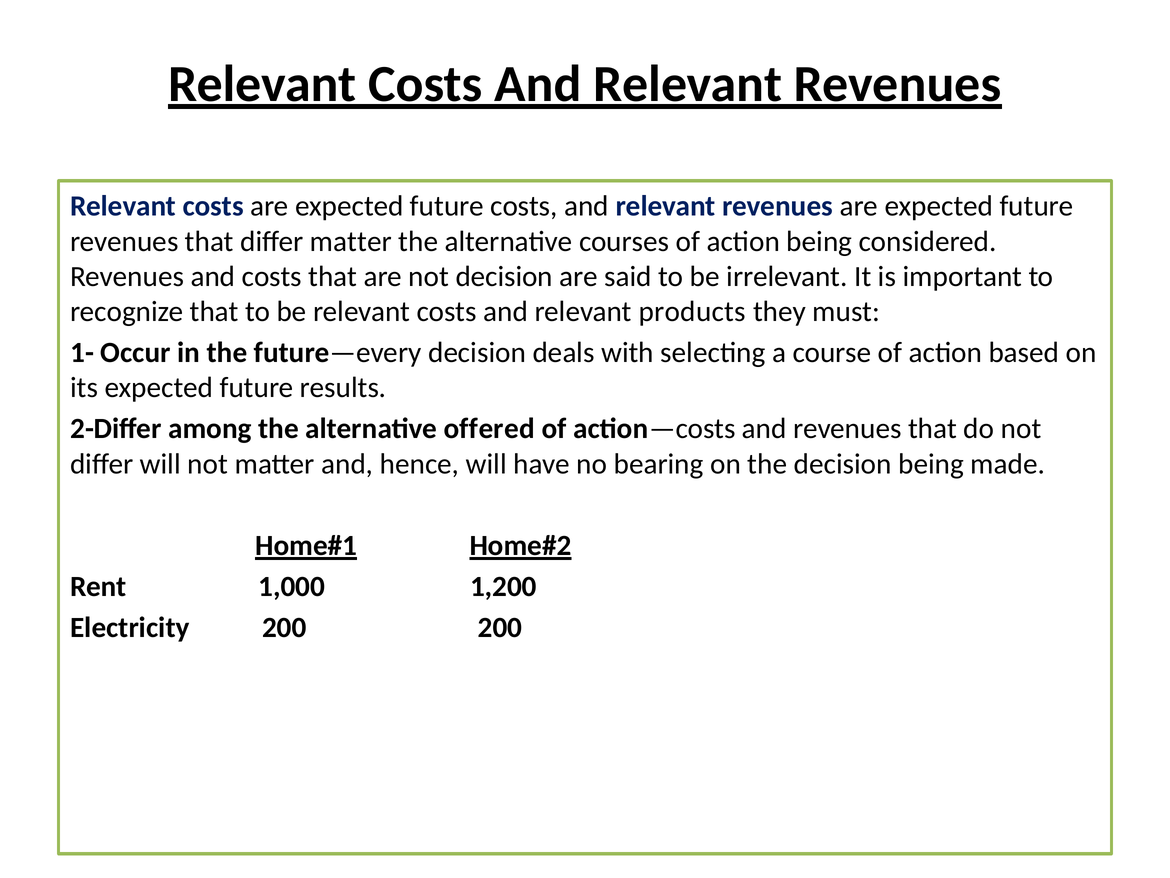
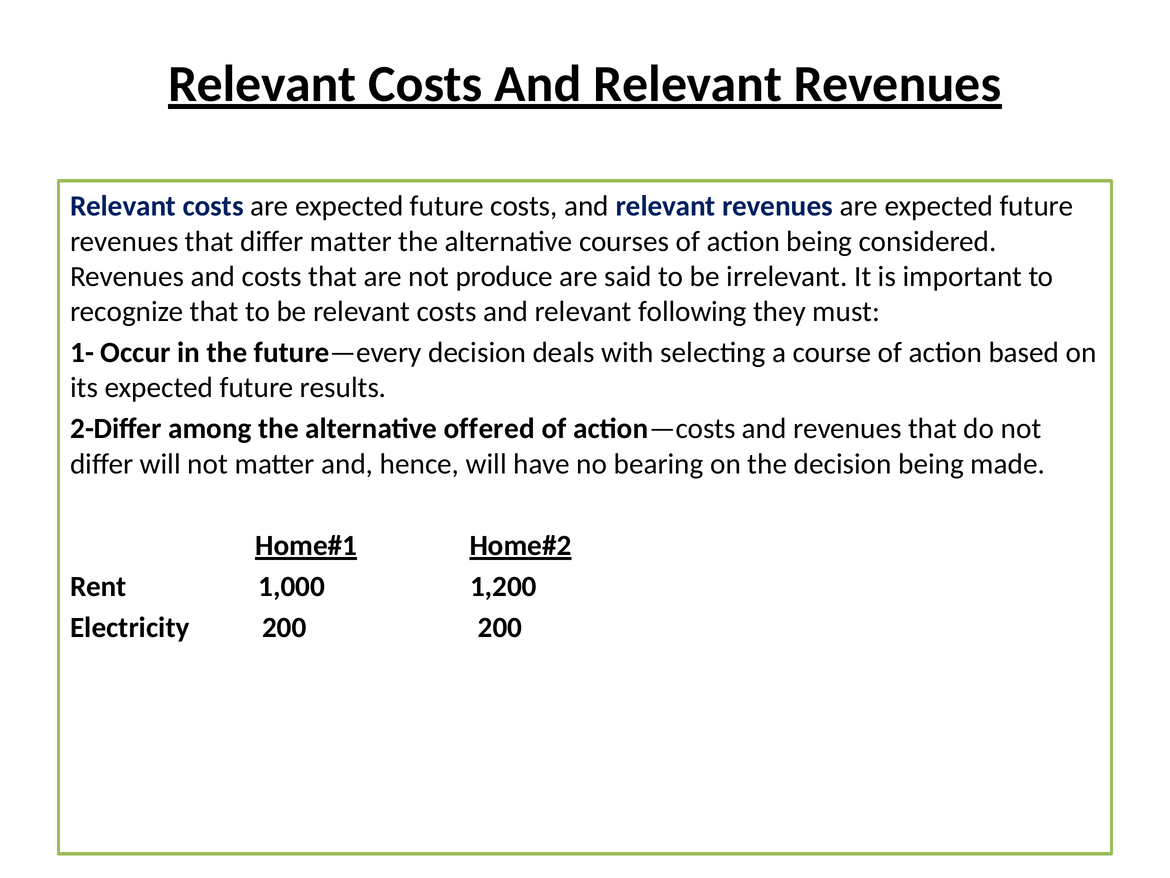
not decision: decision -> produce
products: products -> following
